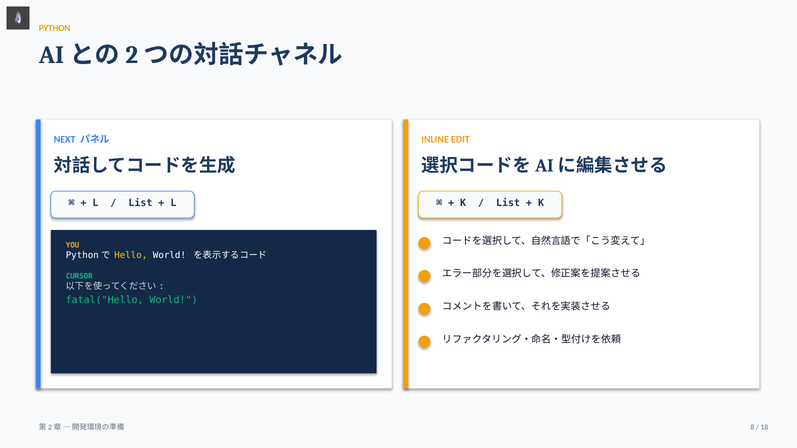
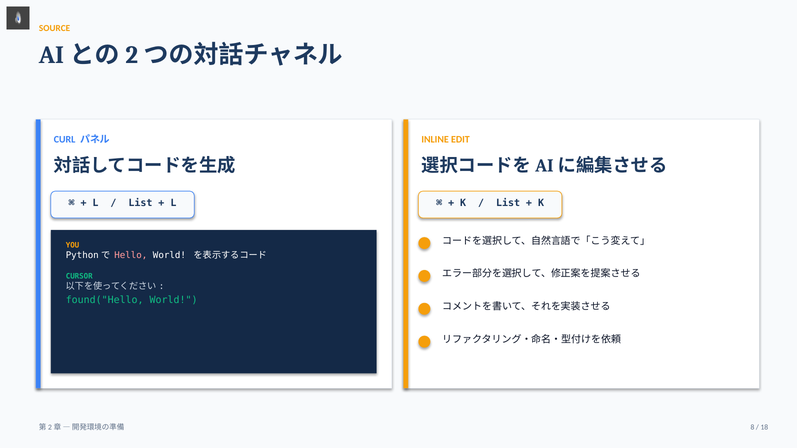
PYTHON at (55, 28): PYTHON -> SOURCE
NEXT: NEXT -> CURL
Hello colour: yellow -> pink
fatal("Hello: fatal("Hello -> found("Hello
